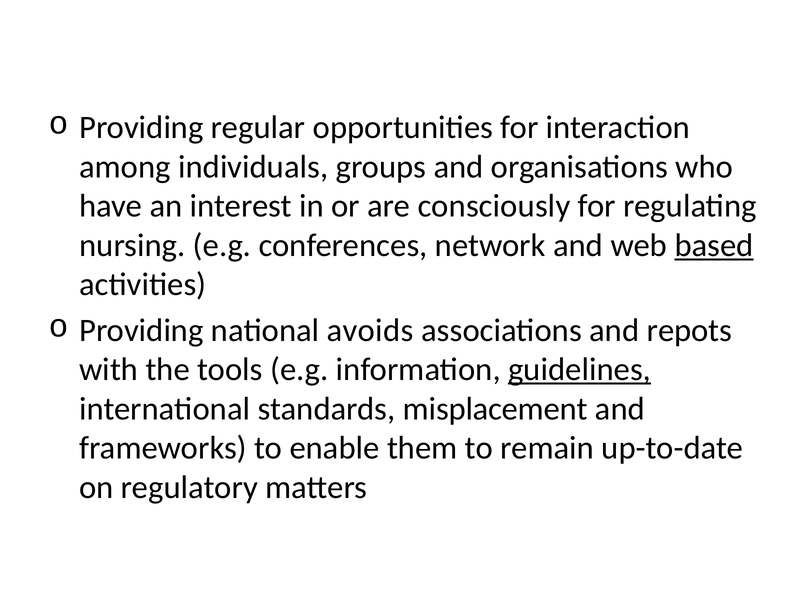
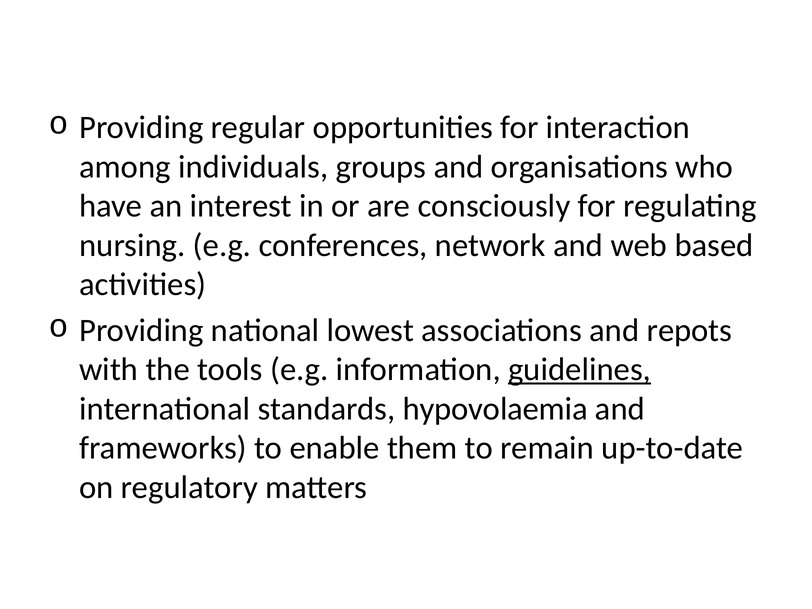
based underline: present -> none
avoids: avoids -> lowest
misplacement: misplacement -> hypovolaemia
